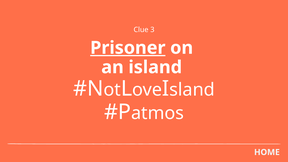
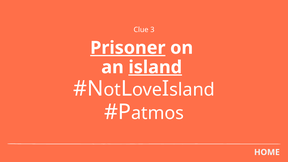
island underline: none -> present
